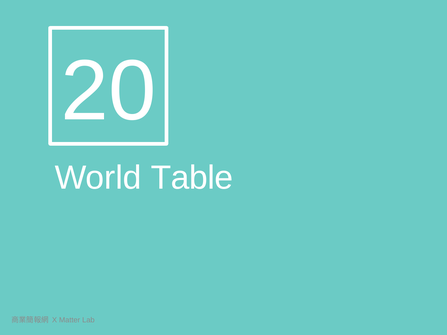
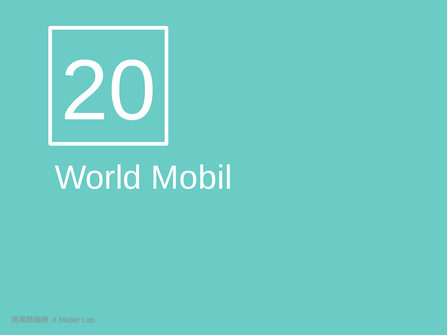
Table: Table -> Mobil
